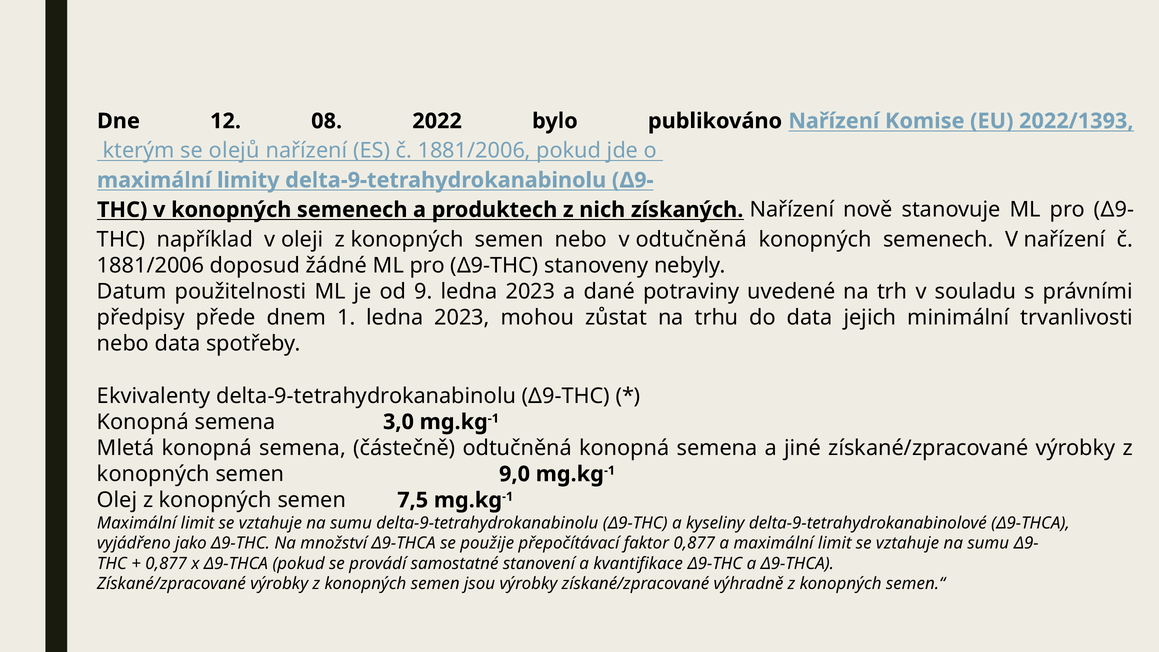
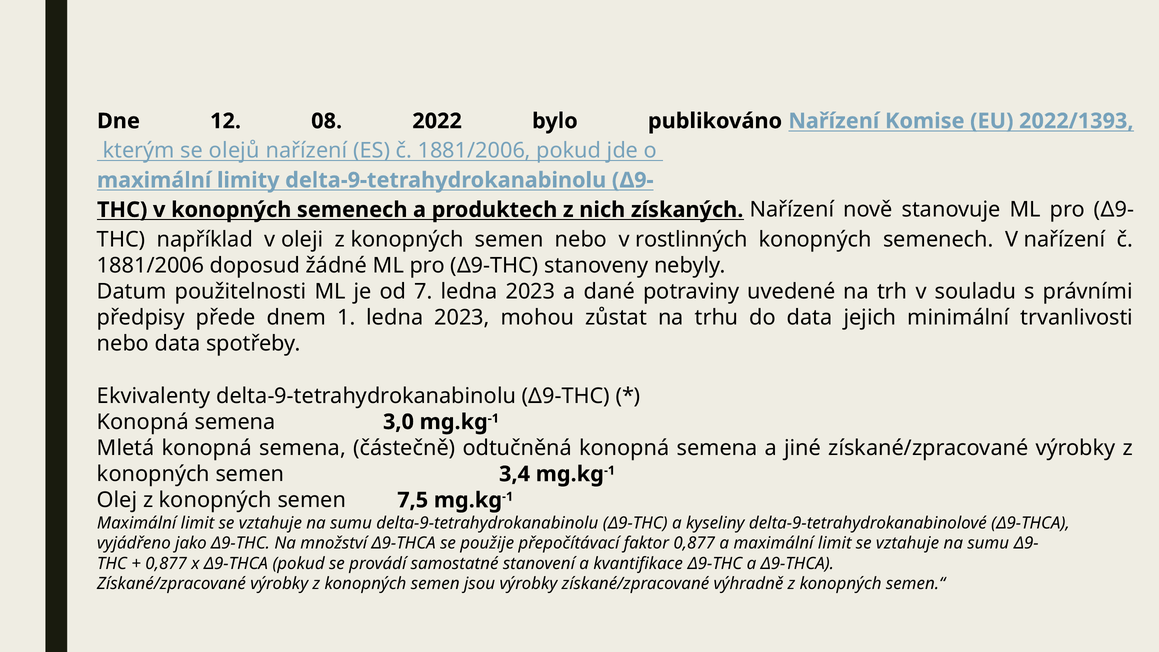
v odtučněná: odtučněná -> rostlinných
9: 9 -> 7
9,0: 9,0 -> 3,4
